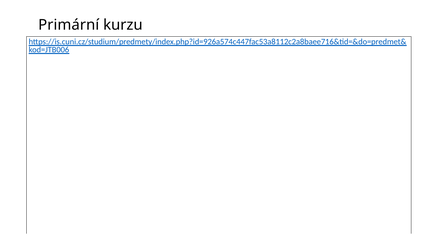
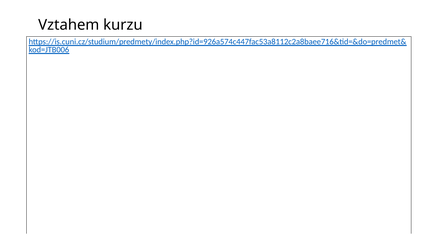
Primární: Primární -> Vztahem
